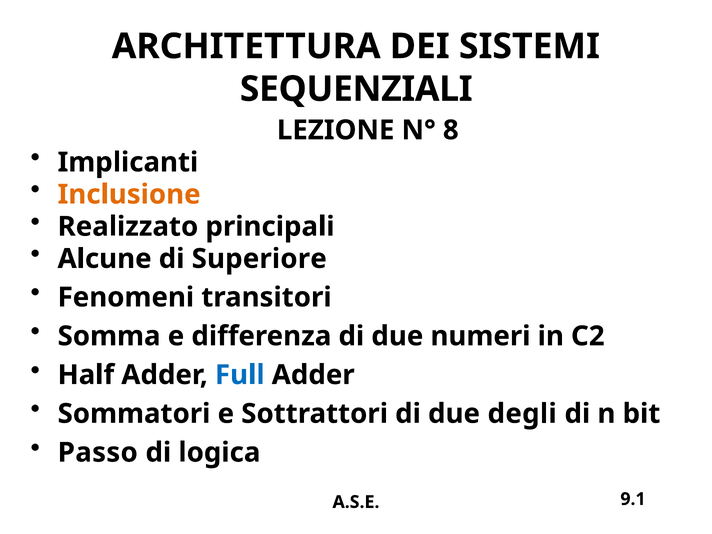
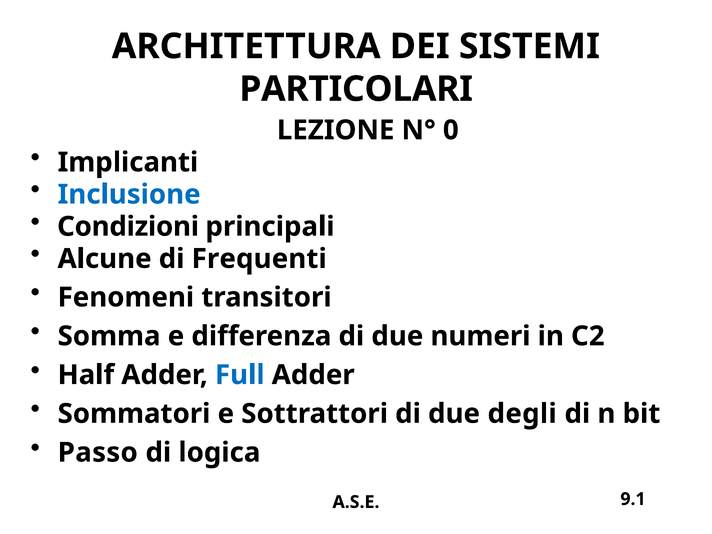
SEQUENZIALI: SEQUENZIALI -> PARTICOLARI
8: 8 -> 0
Inclusione colour: orange -> blue
Realizzato: Realizzato -> Condizioni
Superiore: Superiore -> Frequenti
